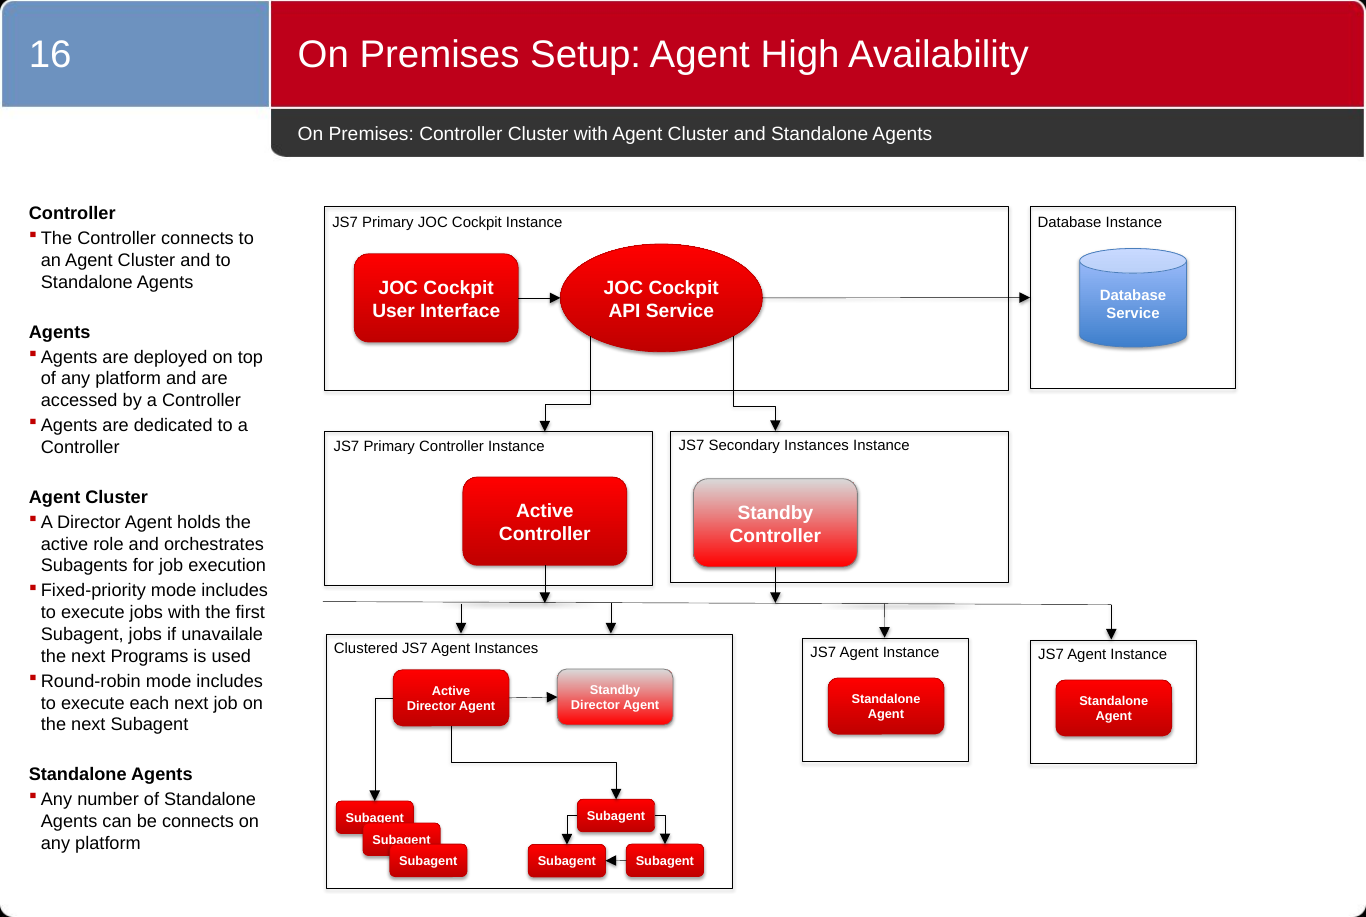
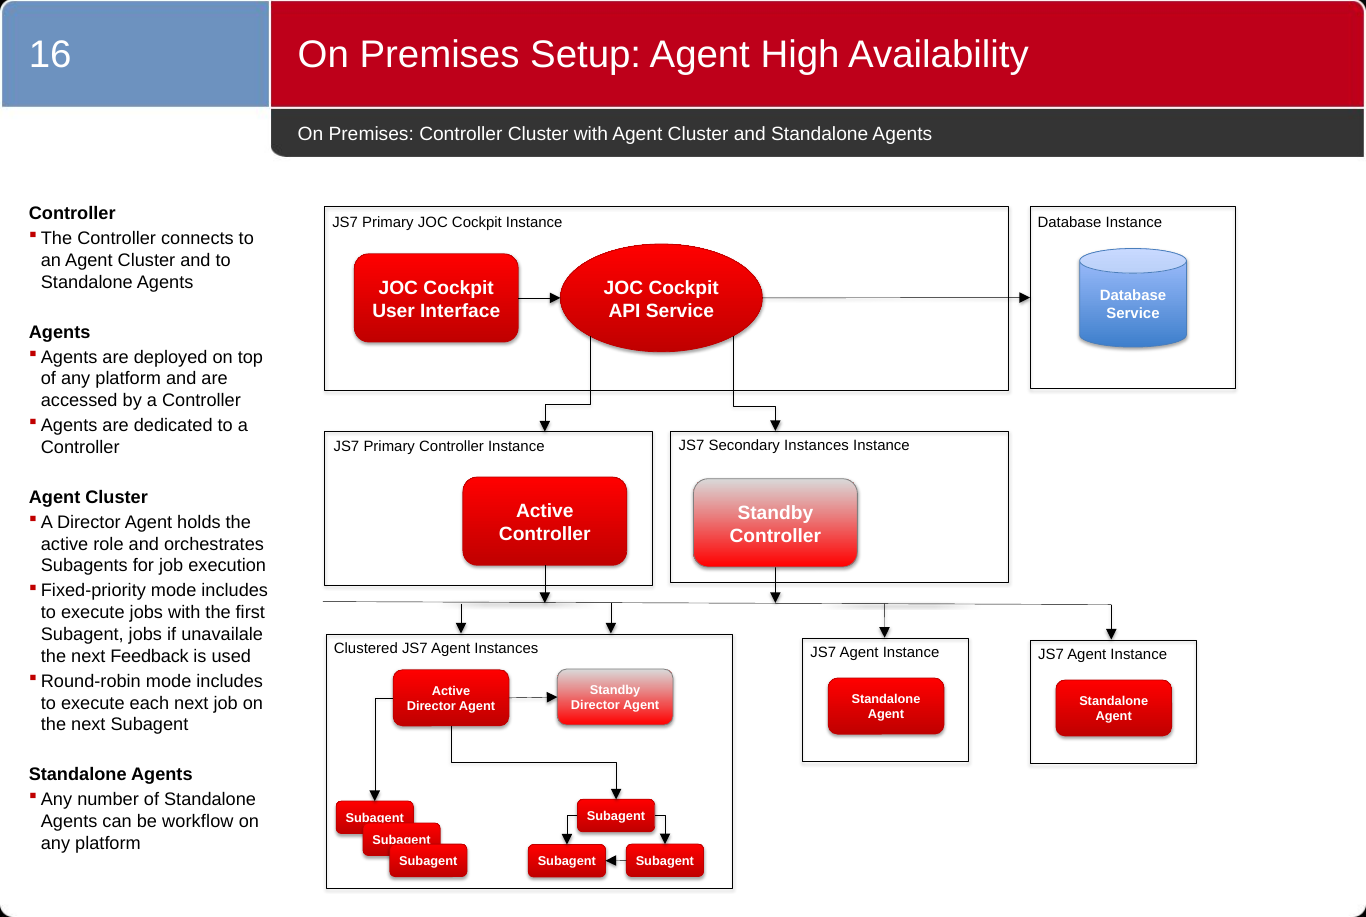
Programs: Programs -> Feedback
be connects: connects -> workflow
